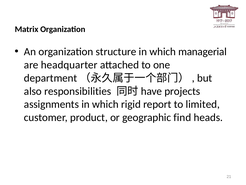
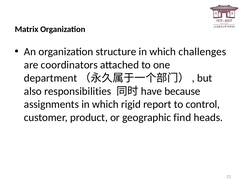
managerial: managerial -> challenges
headquarter: headquarter -> coordinators
projects: projects -> because
limited: limited -> control
